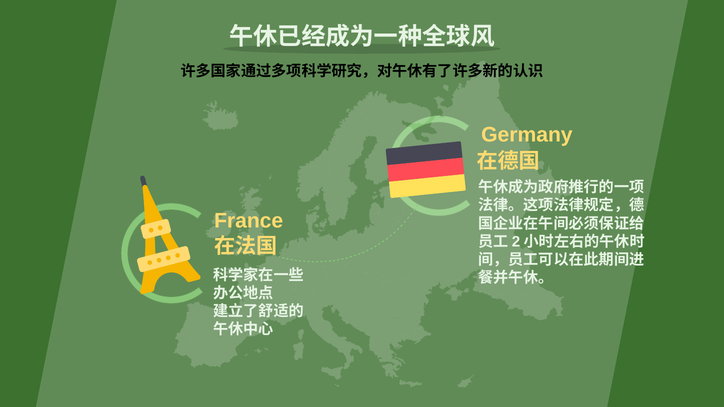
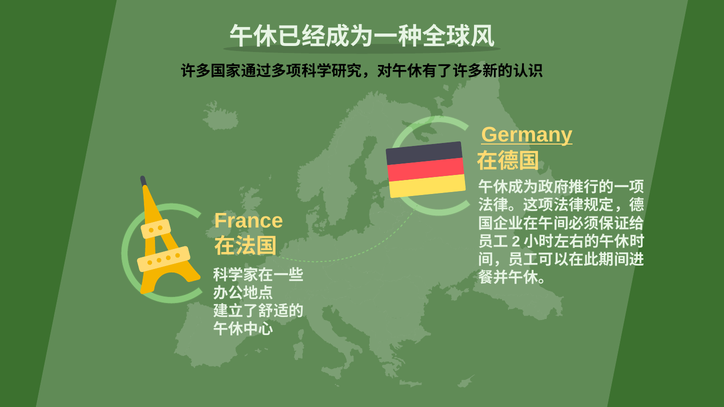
Germany underline: none -> present
